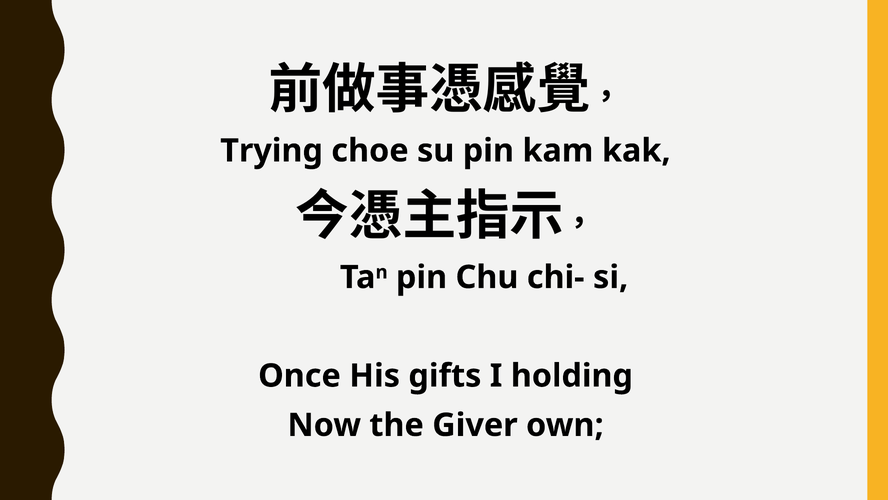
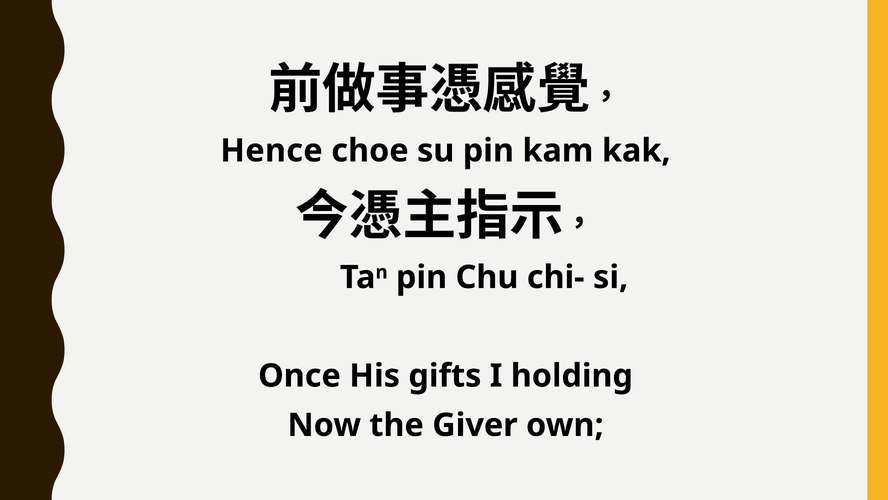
Trying: Trying -> Hence
